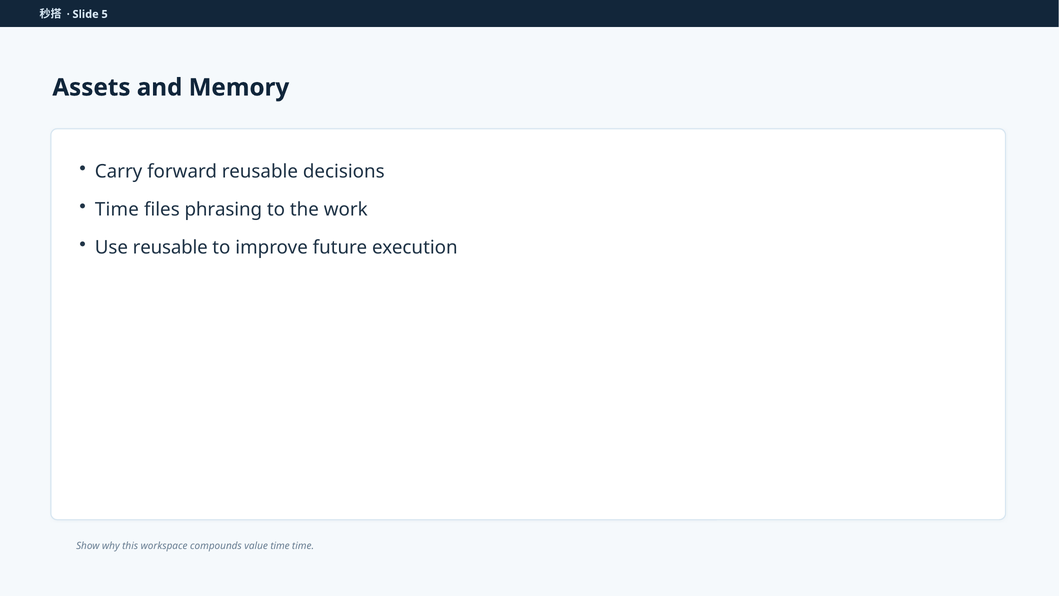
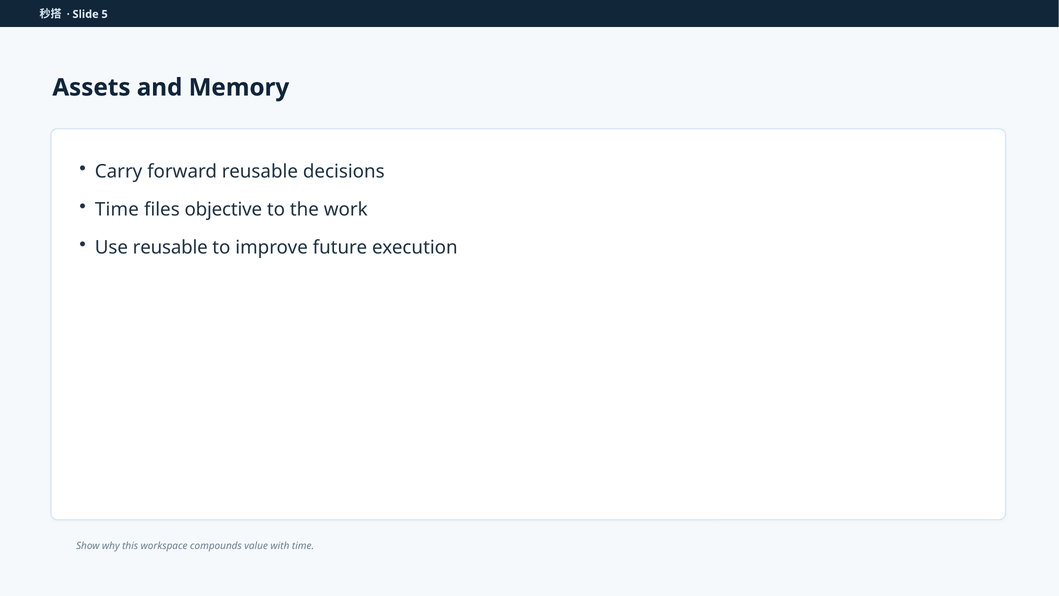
phrasing: phrasing -> objective
value time: time -> with
